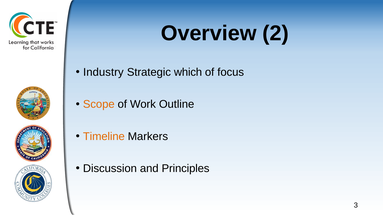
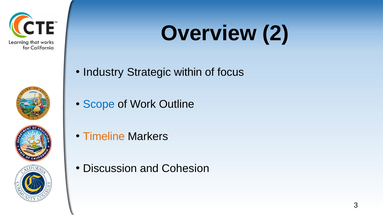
which: which -> within
Scope colour: orange -> blue
Principles: Principles -> Cohesion
